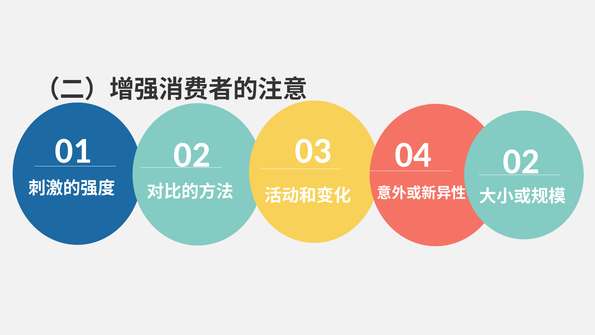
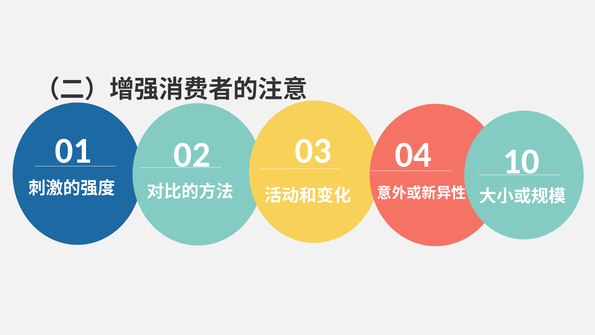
04 02: 02 -> 10
